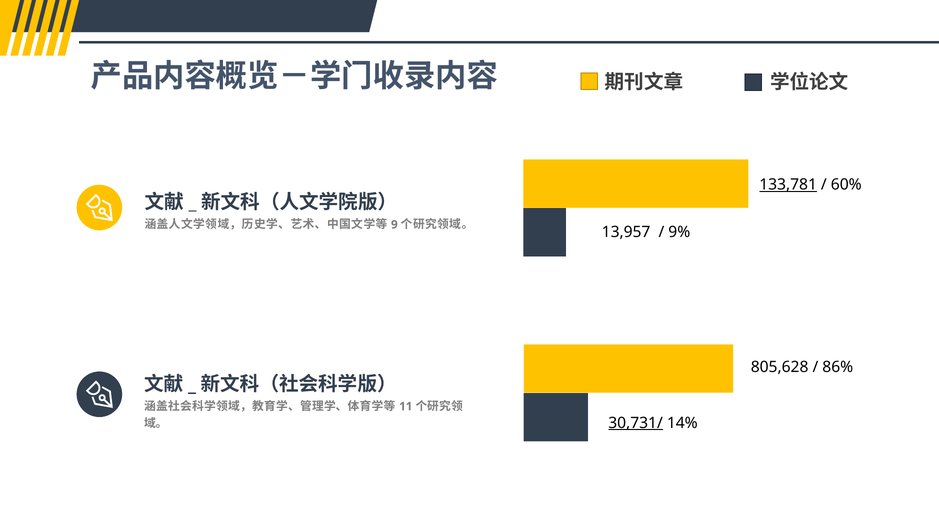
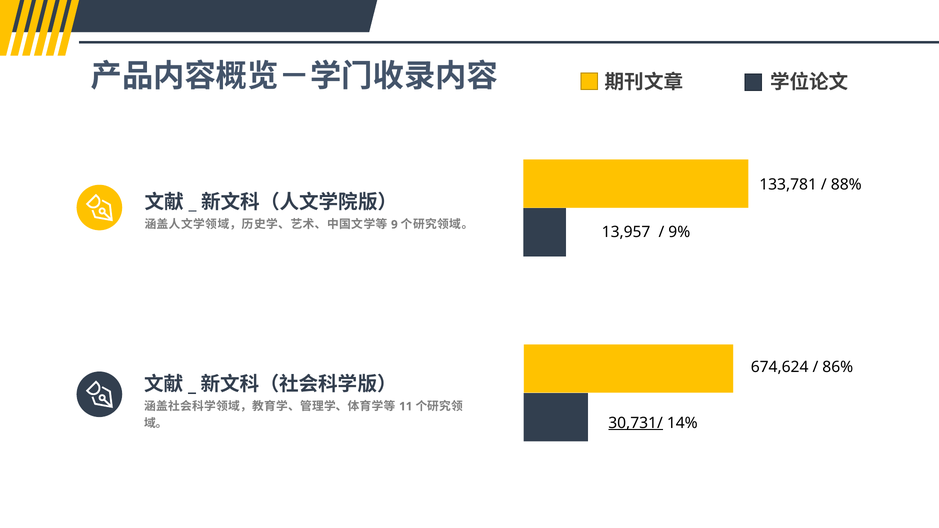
133,781 underline: present -> none
60%: 60% -> 88%
805,628: 805,628 -> 674,624
